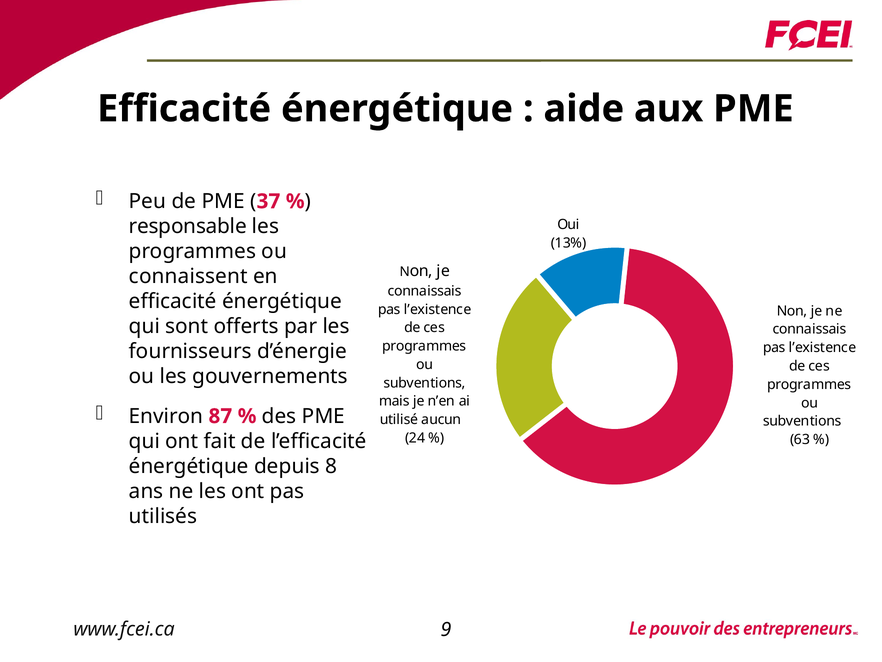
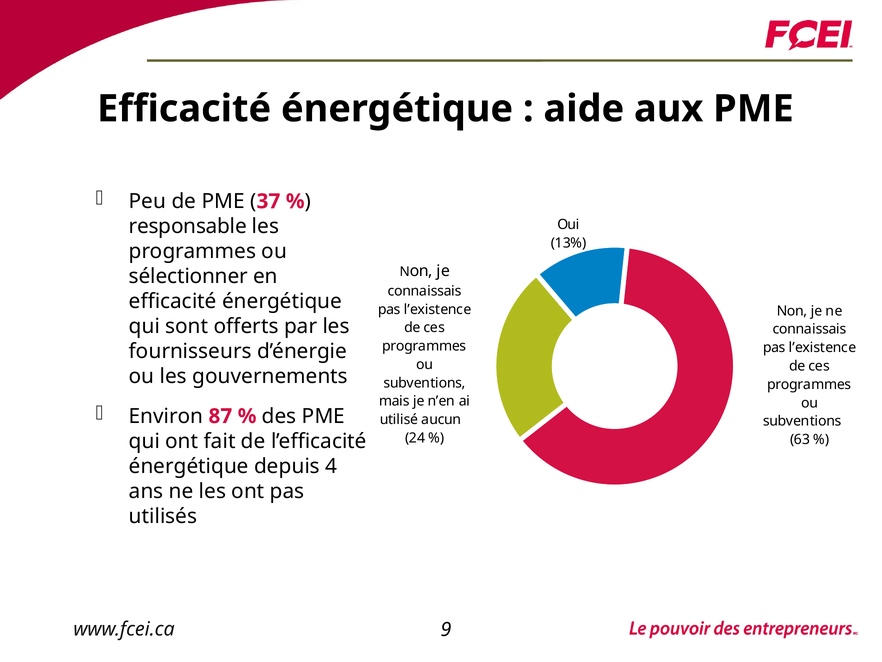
connaissent: connaissent -> sélectionner
8: 8 -> 4
